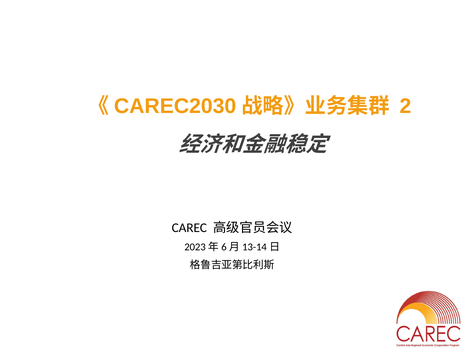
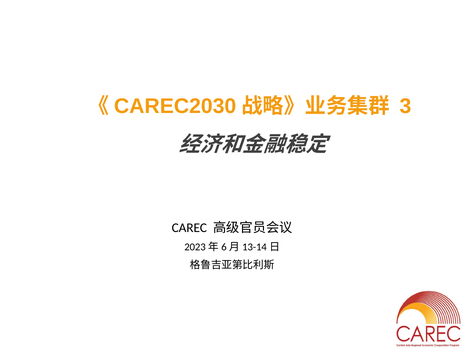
2: 2 -> 3
